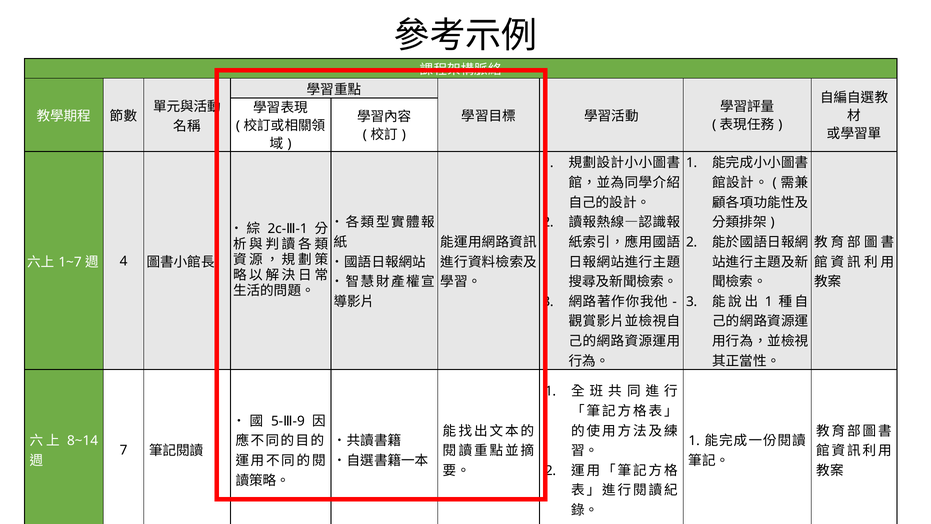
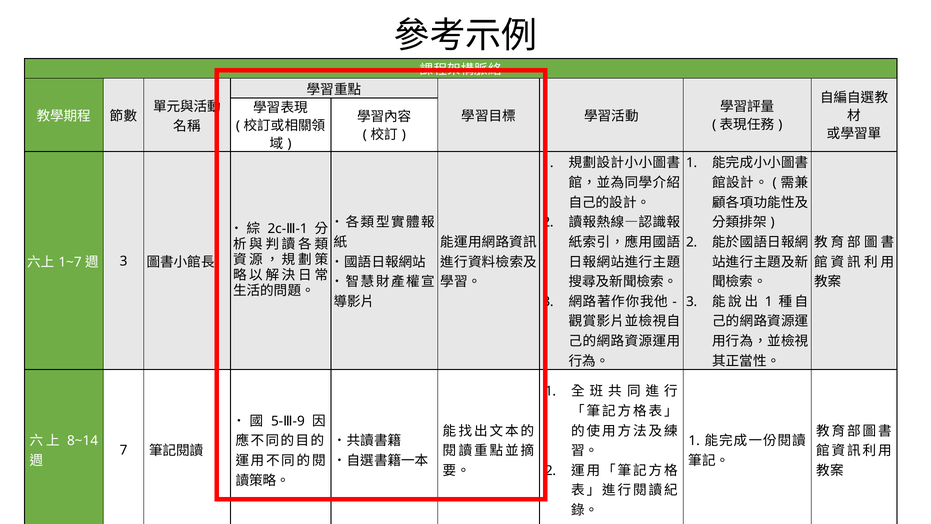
4 at (124, 261): 4 -> 3
